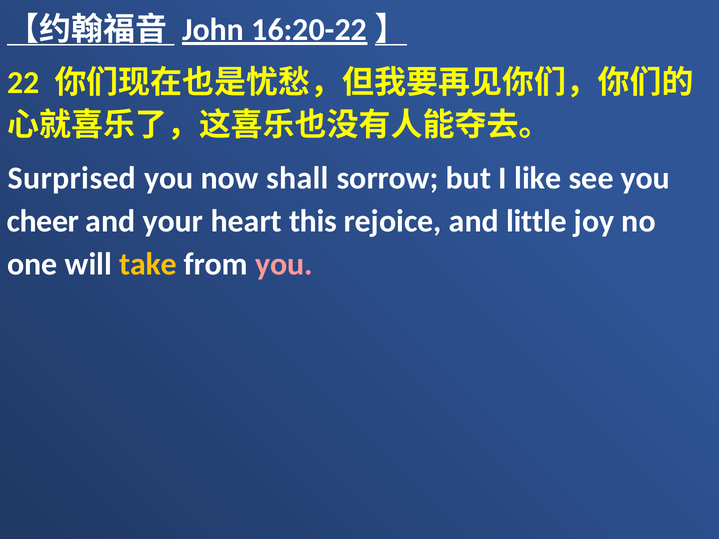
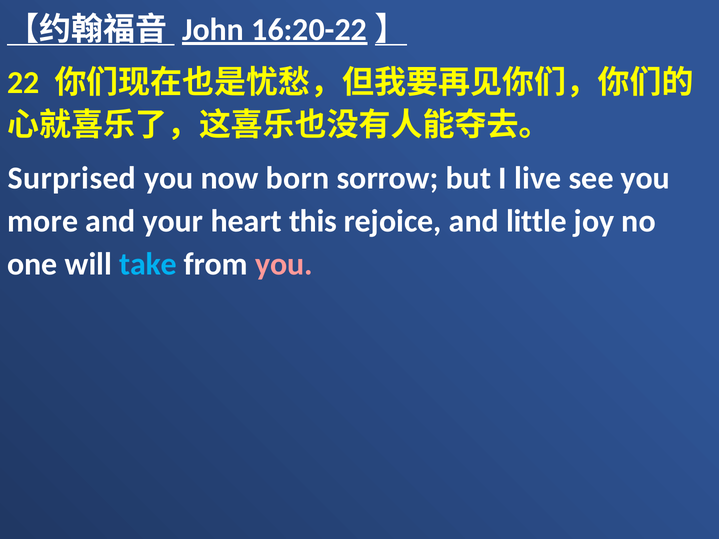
shall: shall -> born
like: like -> live
cheer: cheer -> more
take colour: yellow -> light blue
